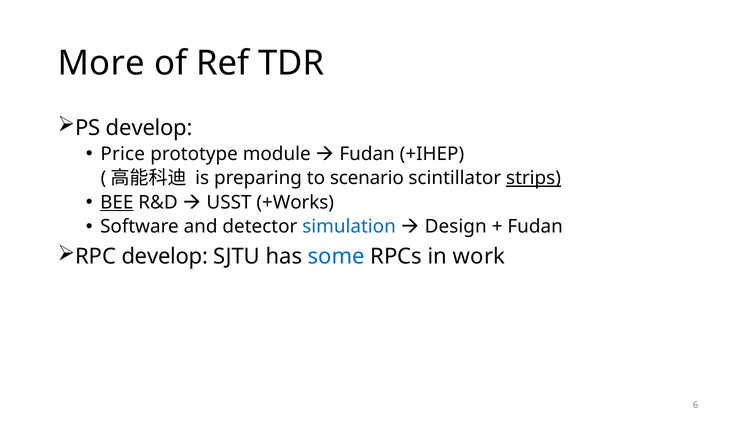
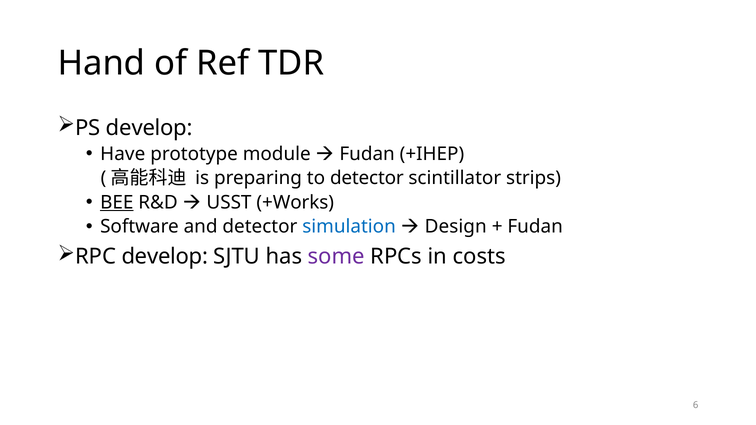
More: More -> Hand
Price: Price -> Have
to scenario: scenario -> detector
strips underline: present -> none
some colour: blue -> purple
work: work -> costs
